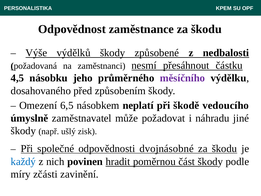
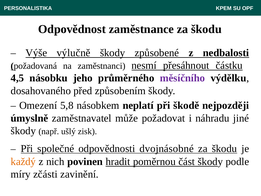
výdělků: výdělků -> výlučně
6,5: 6,5 -> 5,8
vedoucího: vedoucího -> nejpozději
každý colour: blue -> orange
